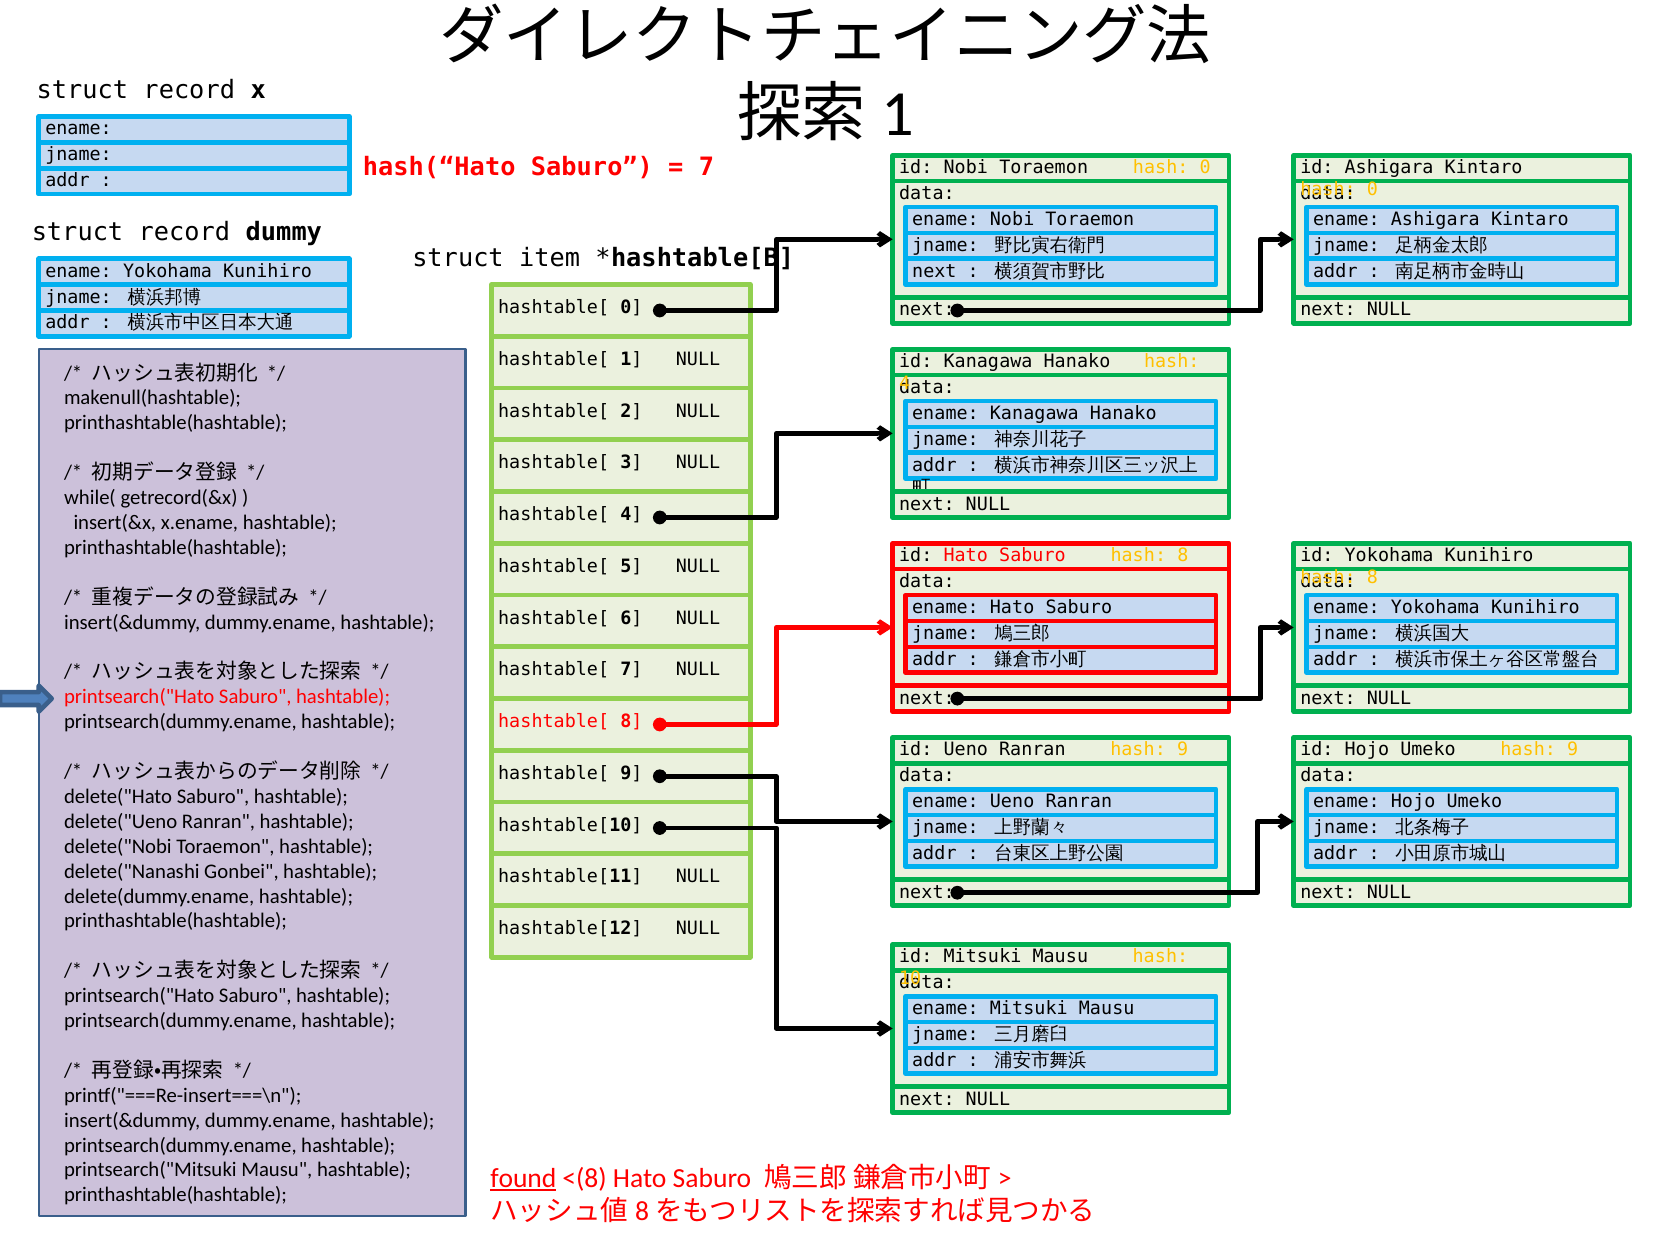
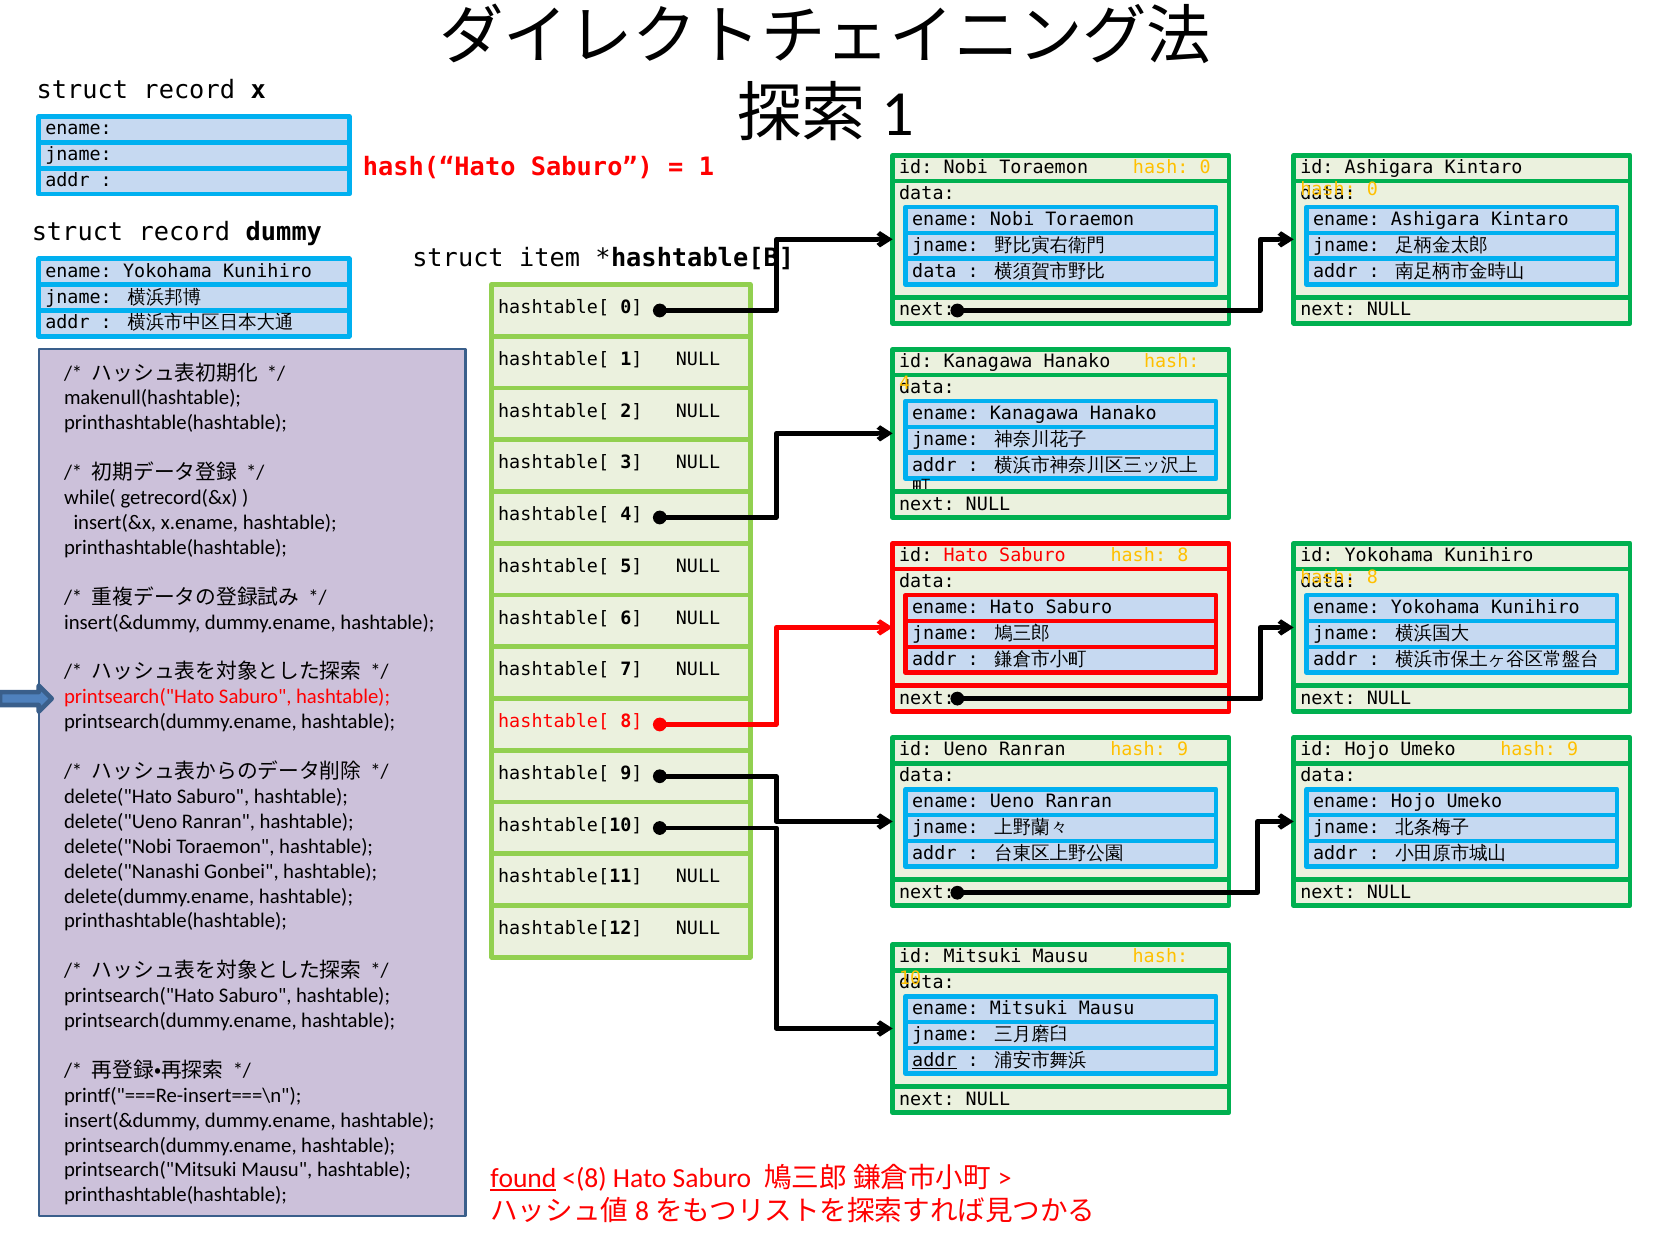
7 at (706, 167): 7 -> 1
next at (934, 271): next -> data
addr at (934, 1060) underline: none -> present
